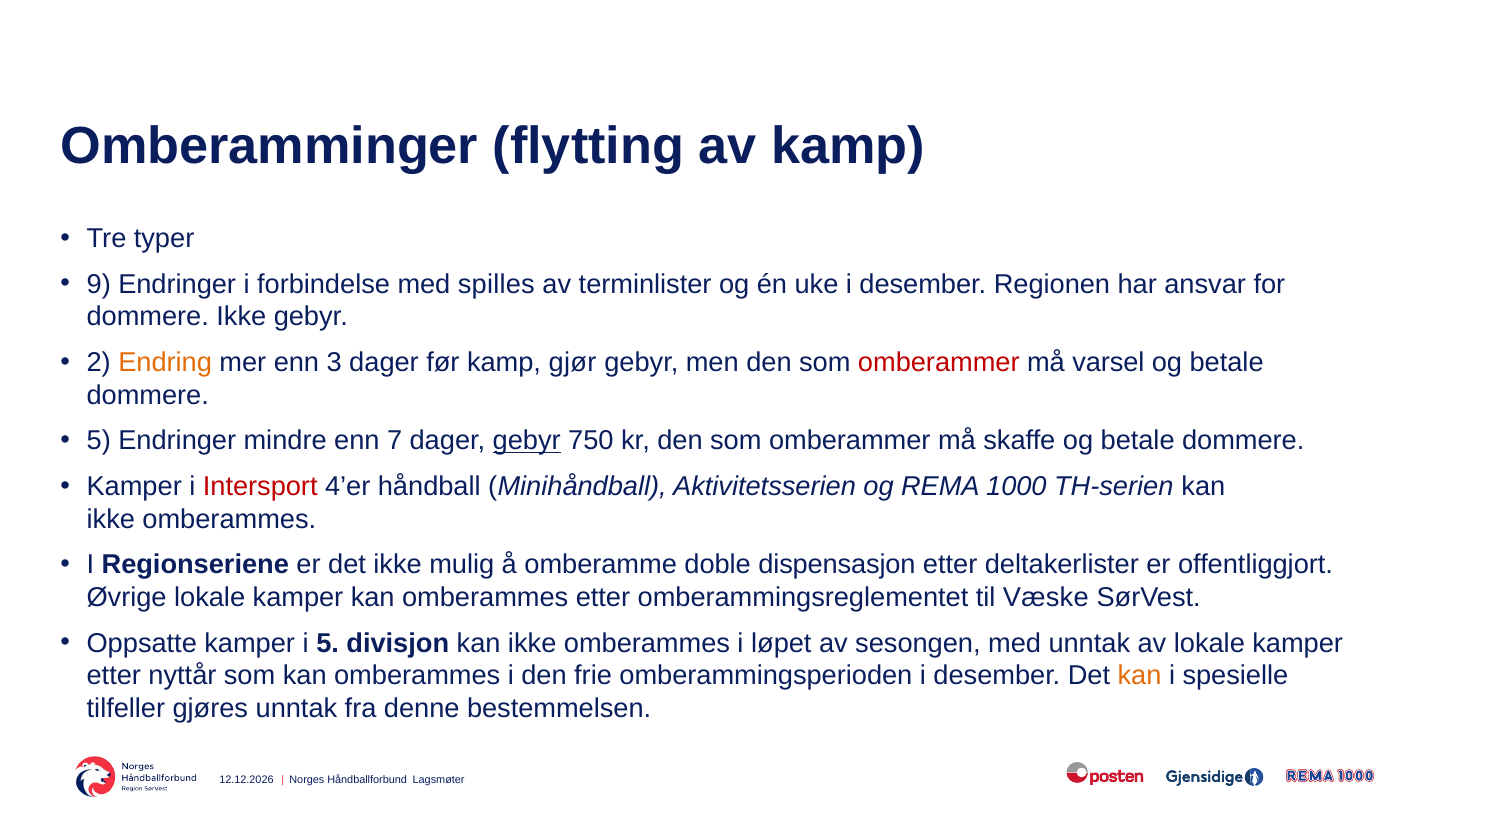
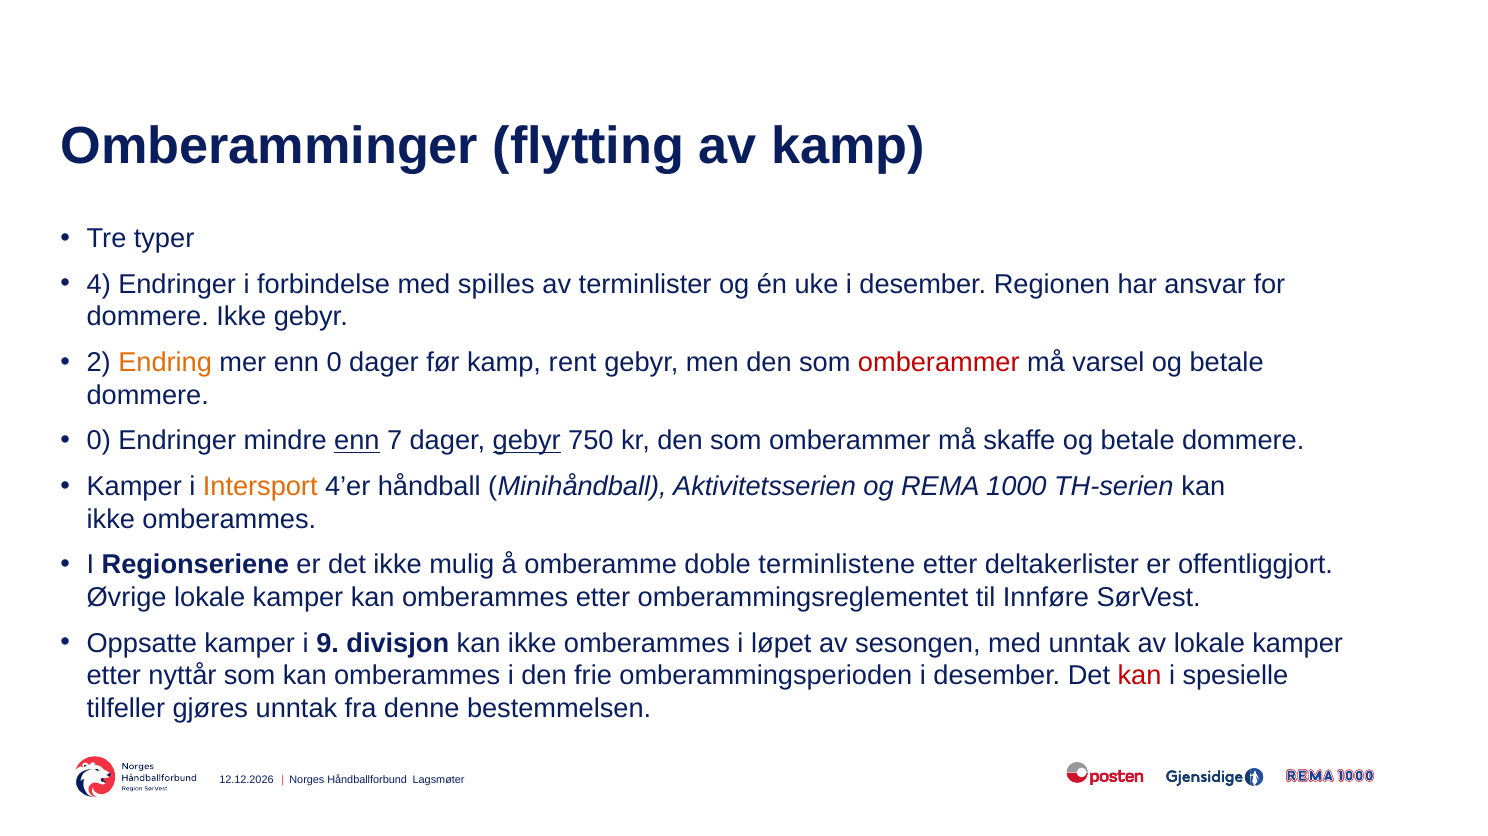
9: 9 -> 4
enn 3: 3 -> 0
gjør: gjør -> rent
5 at (99, 441): 5 -> 0
enn at (357, 441) underline: none -> present
Intersport colour: red -> orange
dispensasjon: dispensasjon -> terminlistene
Væske: Væske -> Innføre
i 5: 5 -> 9
kan at (1140, 676) colour: orange -> red
